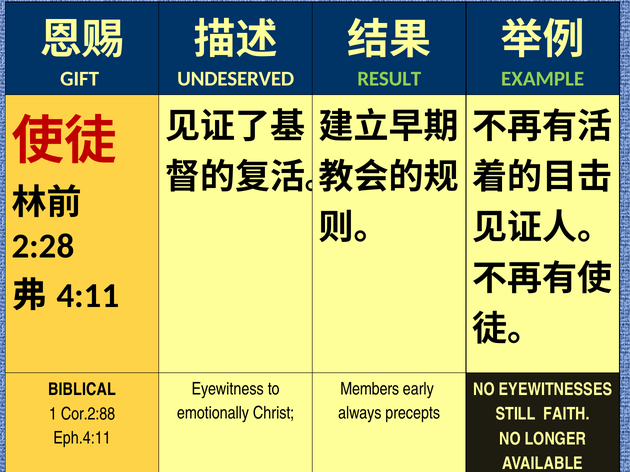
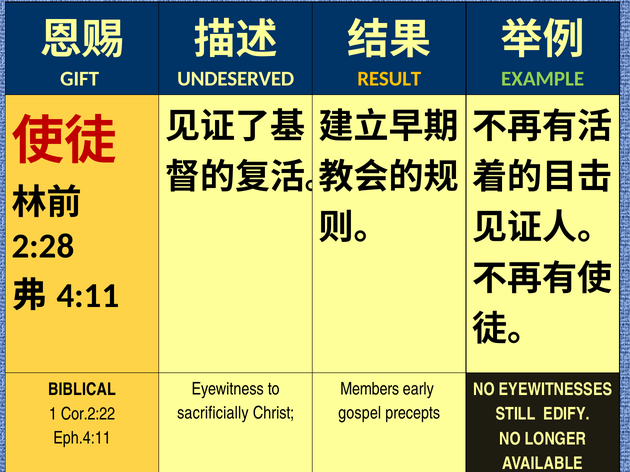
RESULT colour: light green -> yellow
emotionally: emotionally -> sacrificially
always: always -> gospel
Cor.2:88: Cor.2:88 -> Cor.2:22
FAITH: FAITH -> EDIFY
